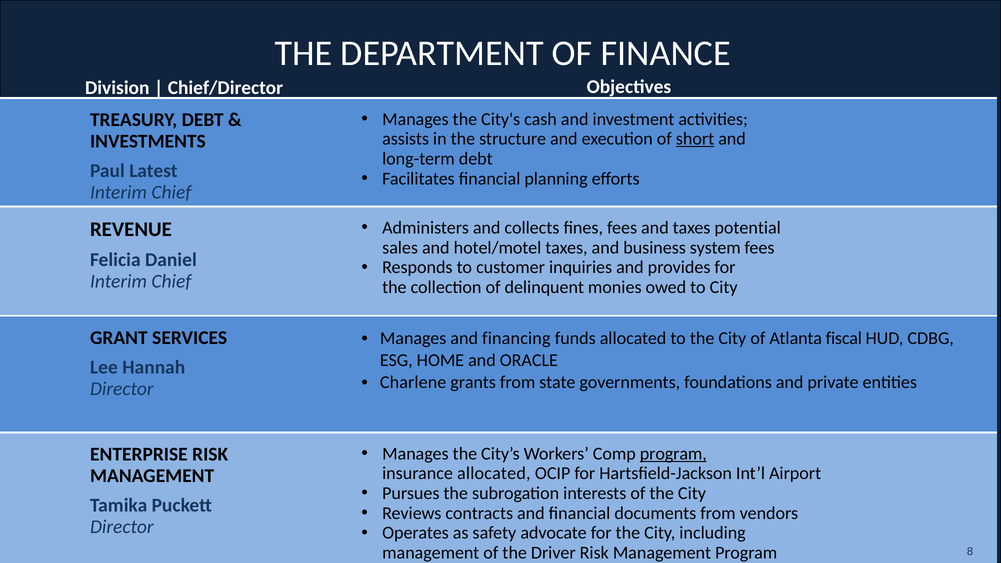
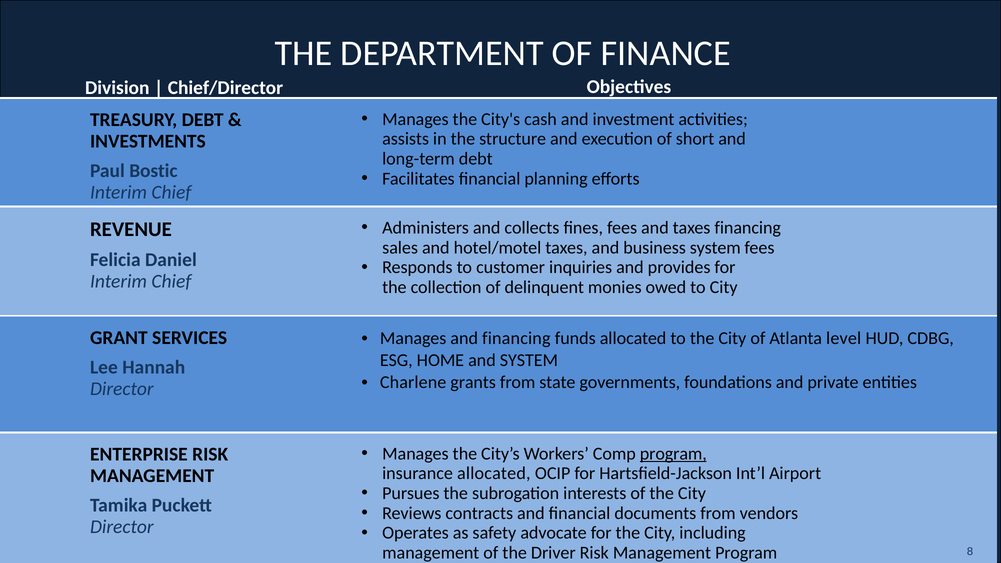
short underline: present -> none
Latest: Latest -> Bostic
taxes potential: potential -> financing
fiscal: fiscal -> level
and ORACLE: ORACLE -> SYSTEM
